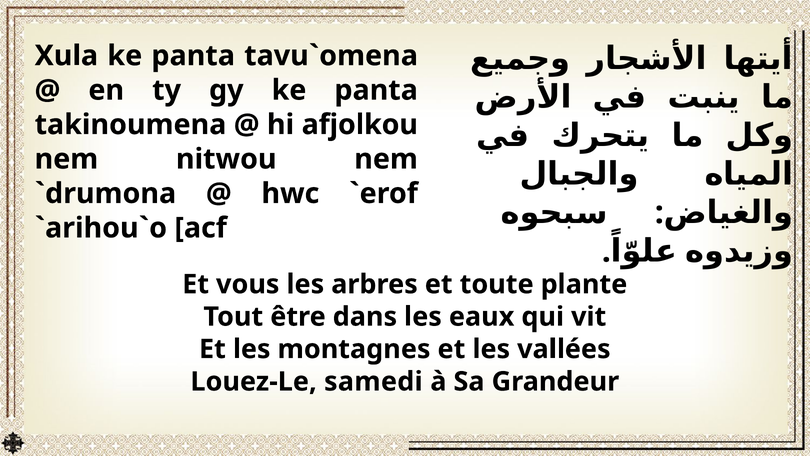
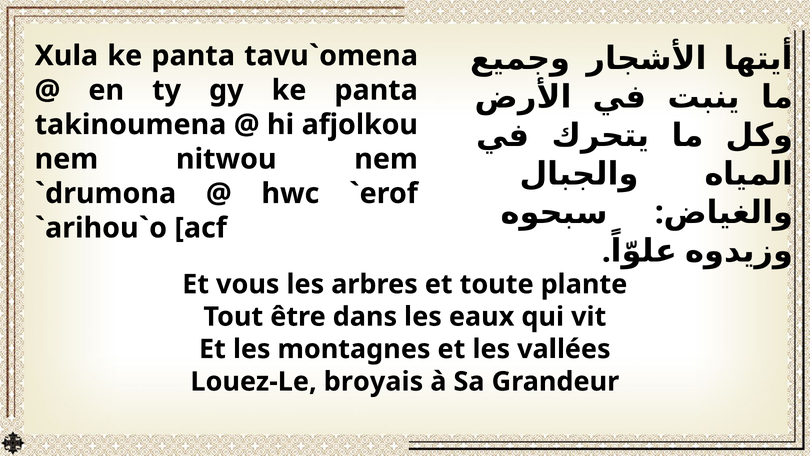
samedi: samedi -> broyais
